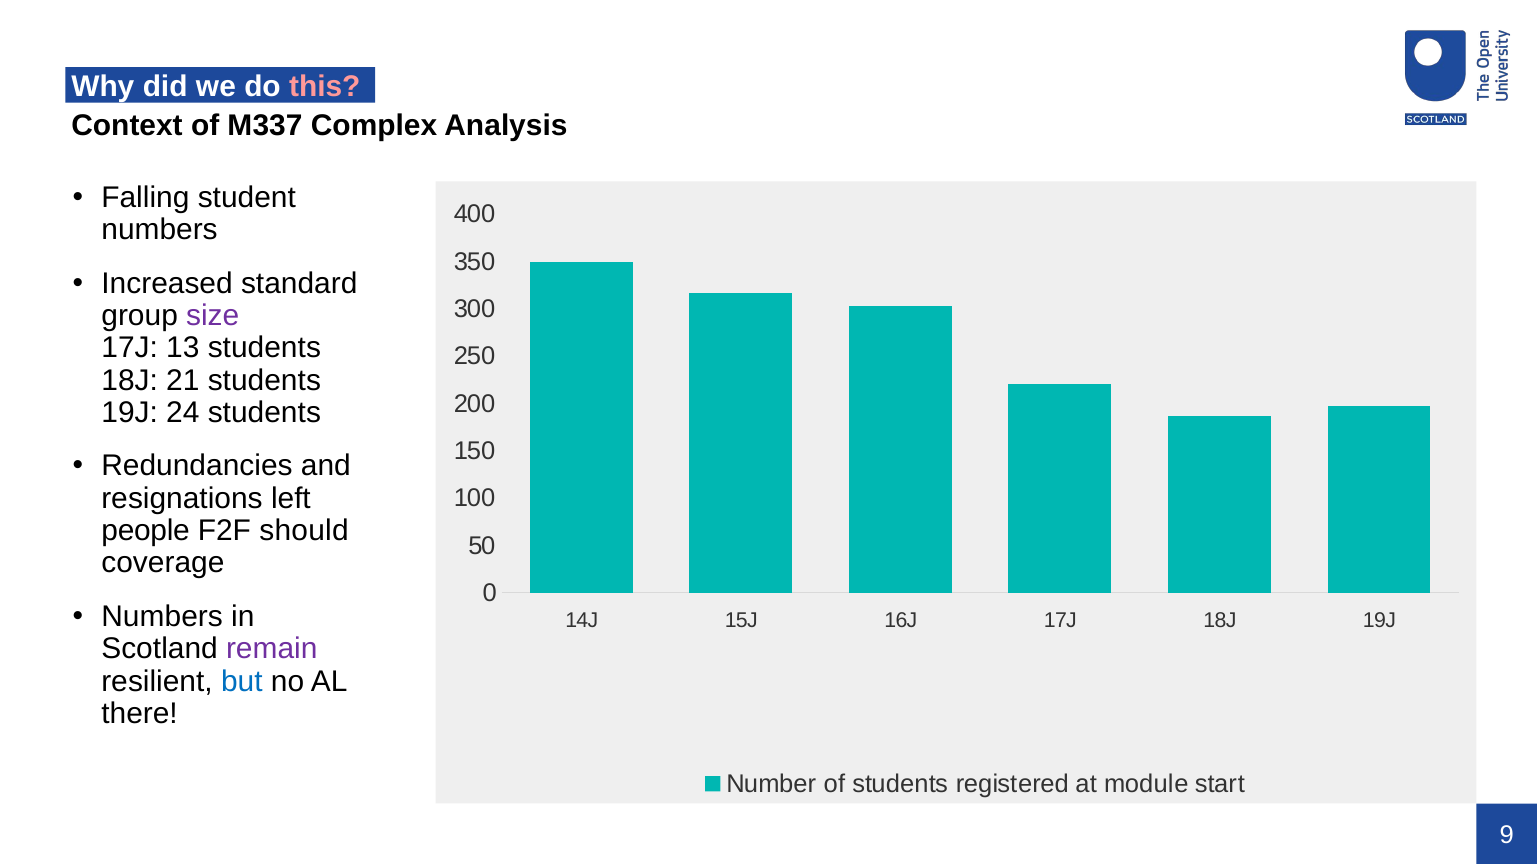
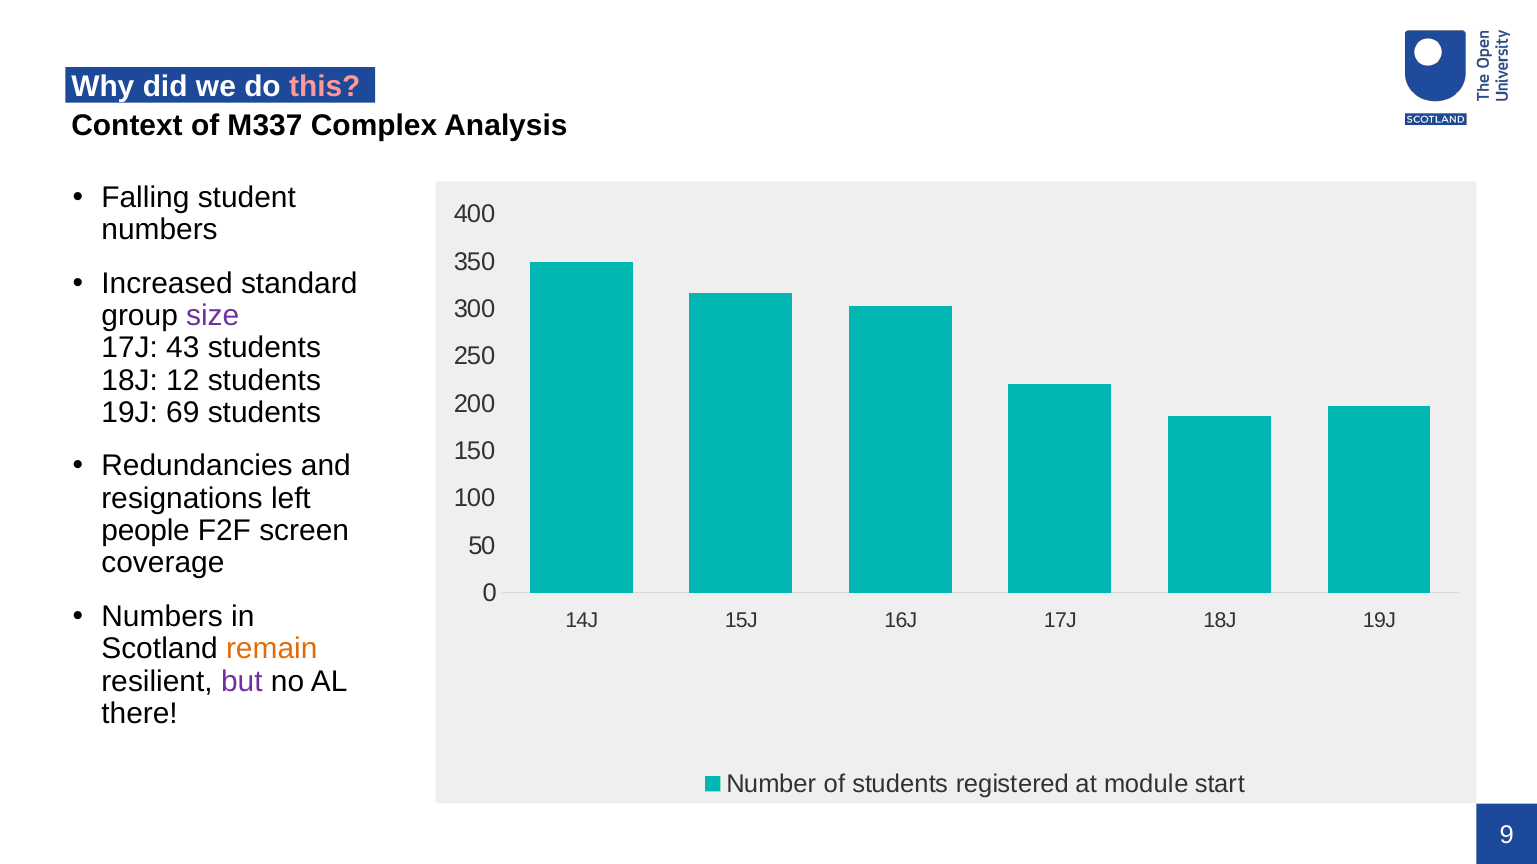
13: 13 -> 43
21: 21 -> 12
24: 24 -> 69
should: should -> screen
remain colour: purple -> orange
but colour: blue -> purple
